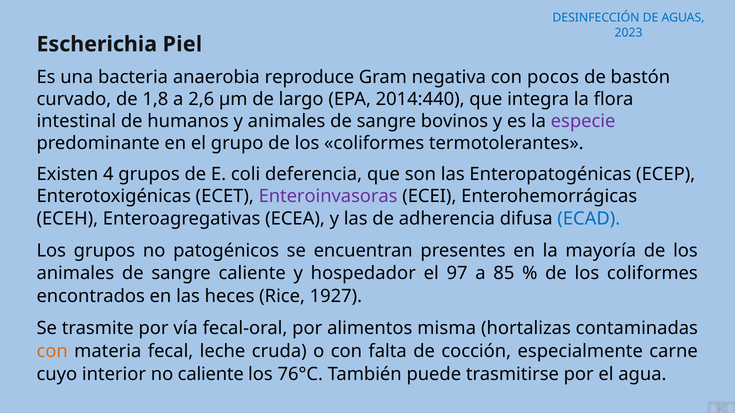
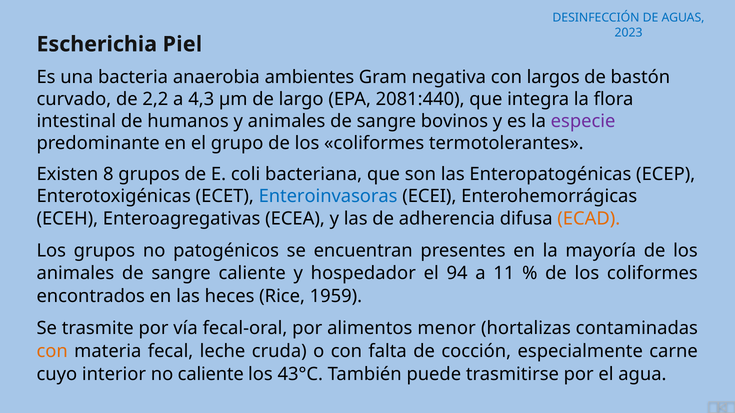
reproduce: reproduce -> ambientes
pocos: pocos -> largos
1,8: 1,8 -> 2,2
2,6: 2,6 -> 4,3
2014:440: 2014:440 -> 2081:440
4: 4 -> 8
deferencia: deferencia -> bacteriana
Enteroinvasoras colour: purple -> blue
ECAD colour: blue -> orange
97: 97 -> 94
85: 85 -> 11
1927: 1927 -> 1959
misma: misma -> menor
76°C: 76°C -> 43°C
